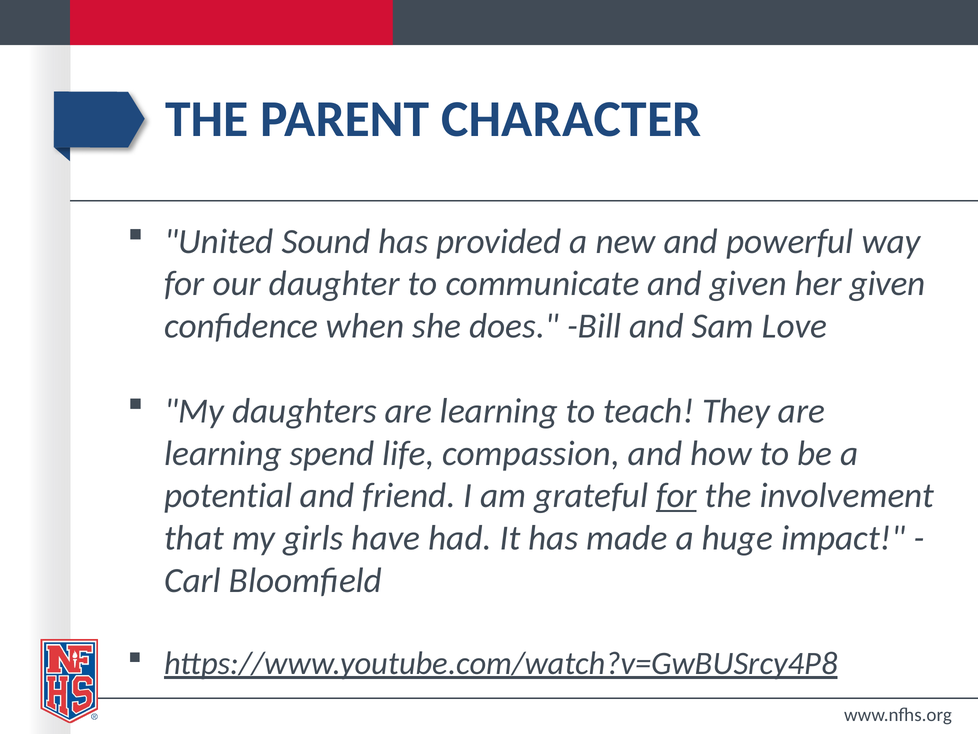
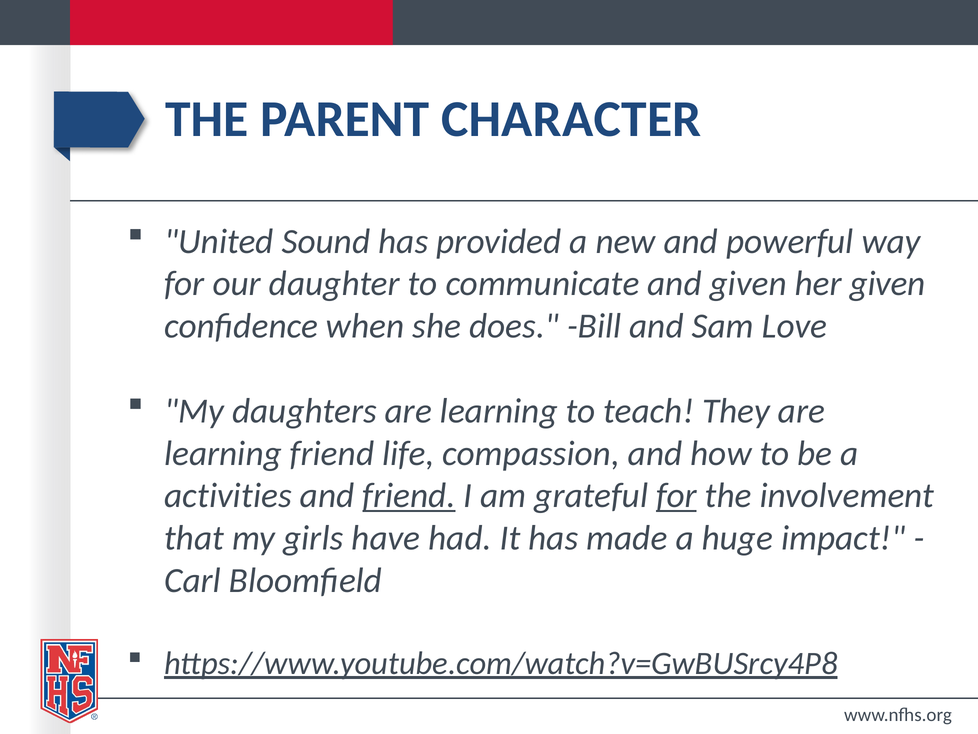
learning spend: spend -> friend
potential: potential -> activities
friend at (409, 495) underline: none -> present
